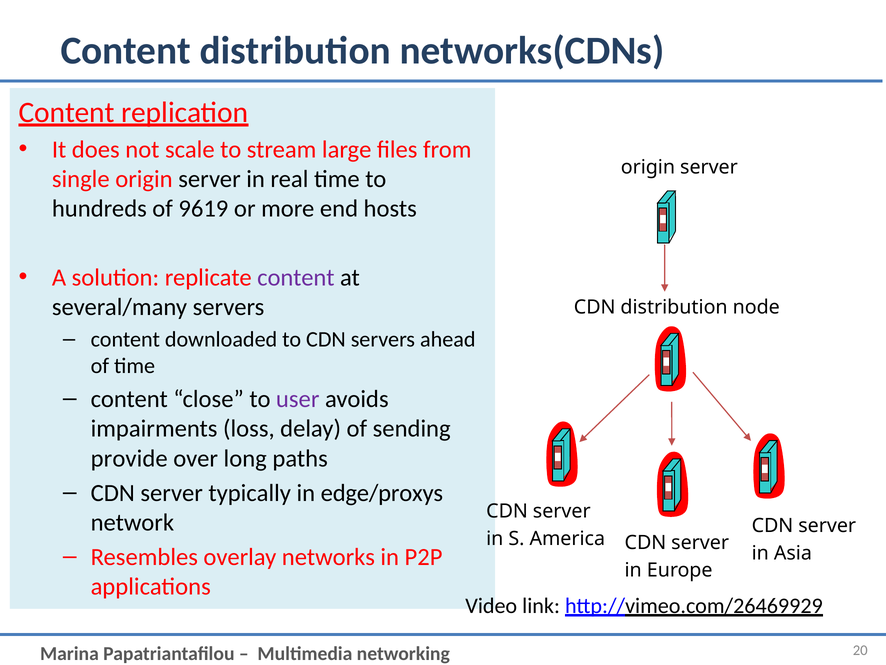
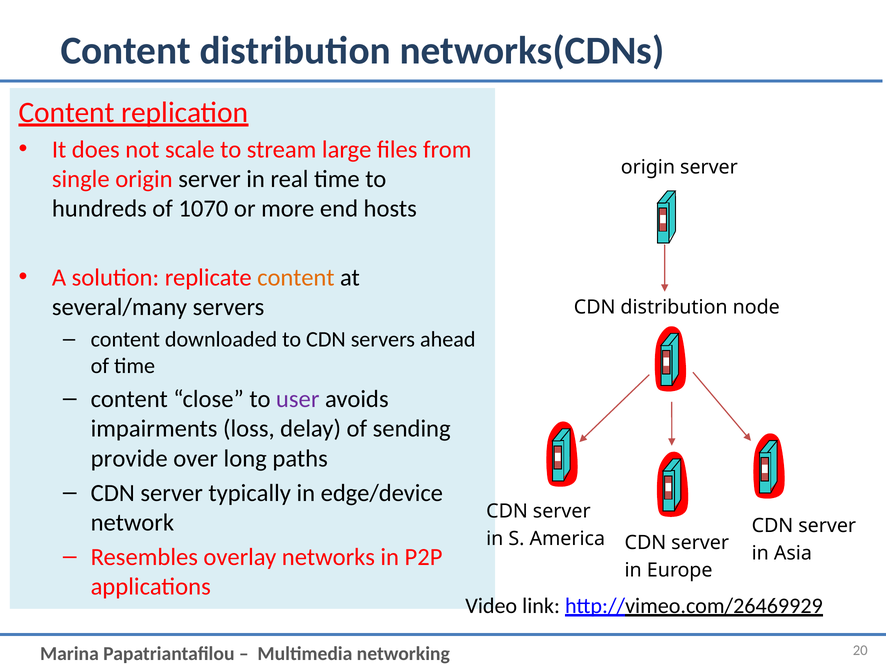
9619: 9619 -> 1070
content at (296, 277) colour: purple -> orange
edge/proxys: edge/proxys -> edge/device
